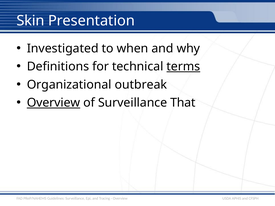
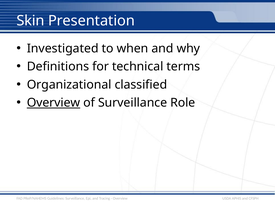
terms underline: present -> none
outbreak: outbreak -> classified
That: That -> Role
